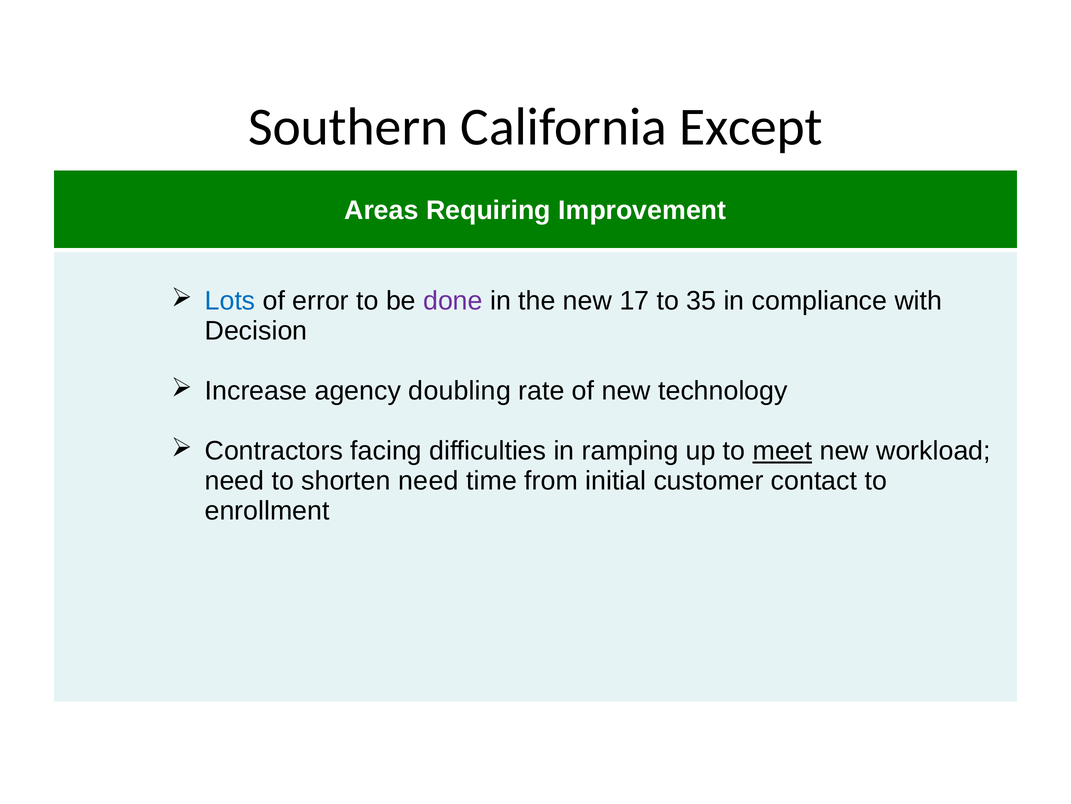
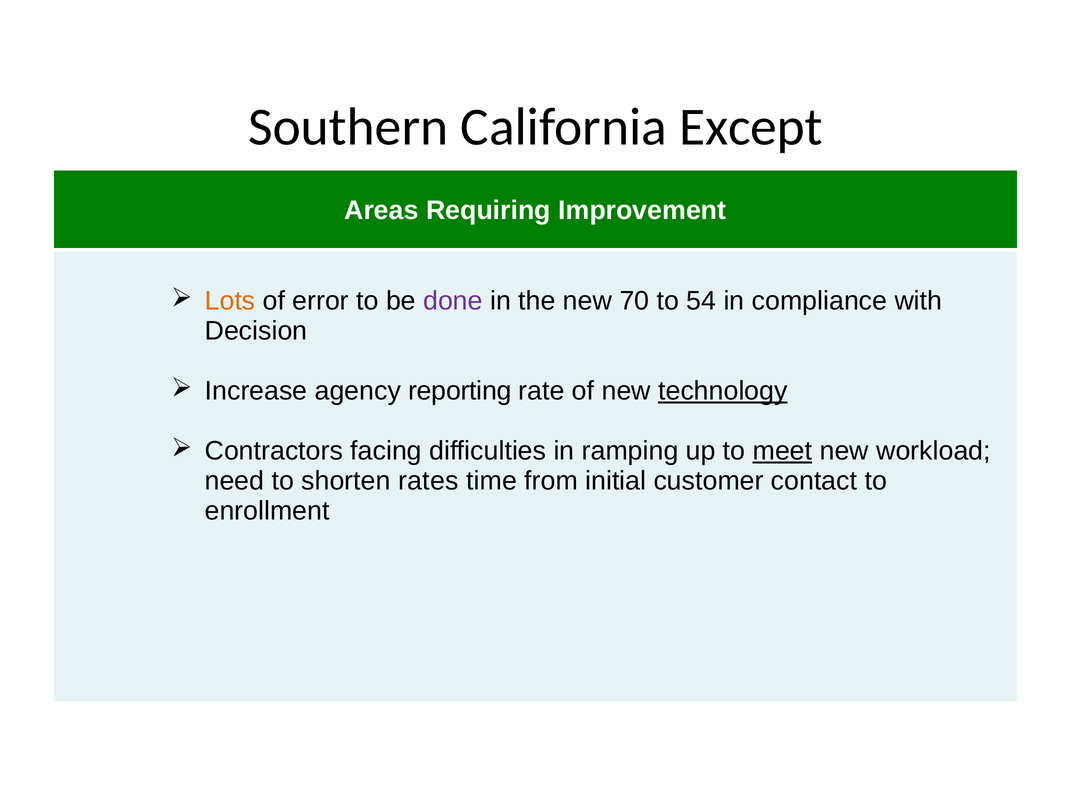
Lots colour: blue -> orange
17: 17 -> 70
35: 35 -> 54
doubling: doubling -> reporting
technology underline: none -> present
shorten need: need -> rates
